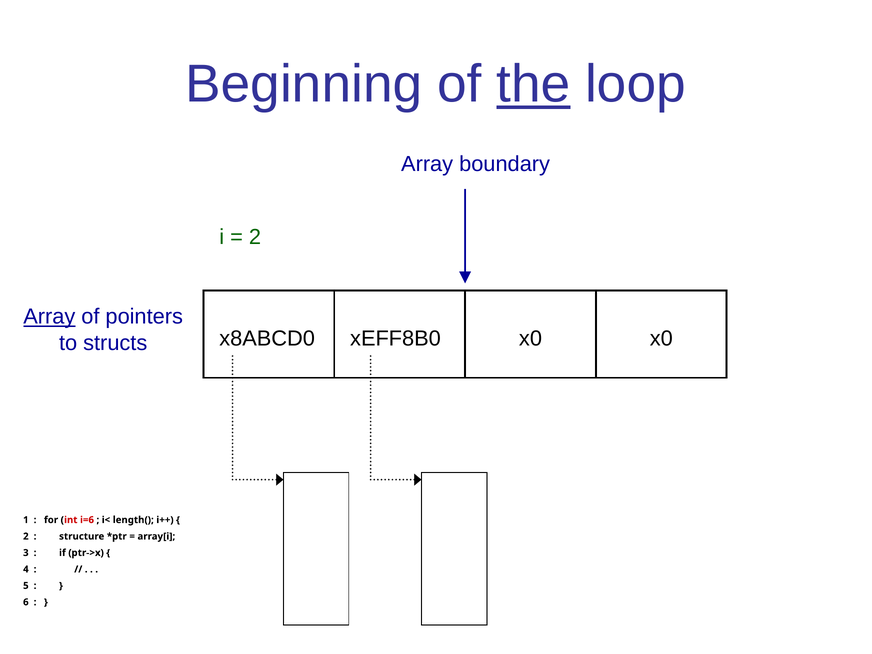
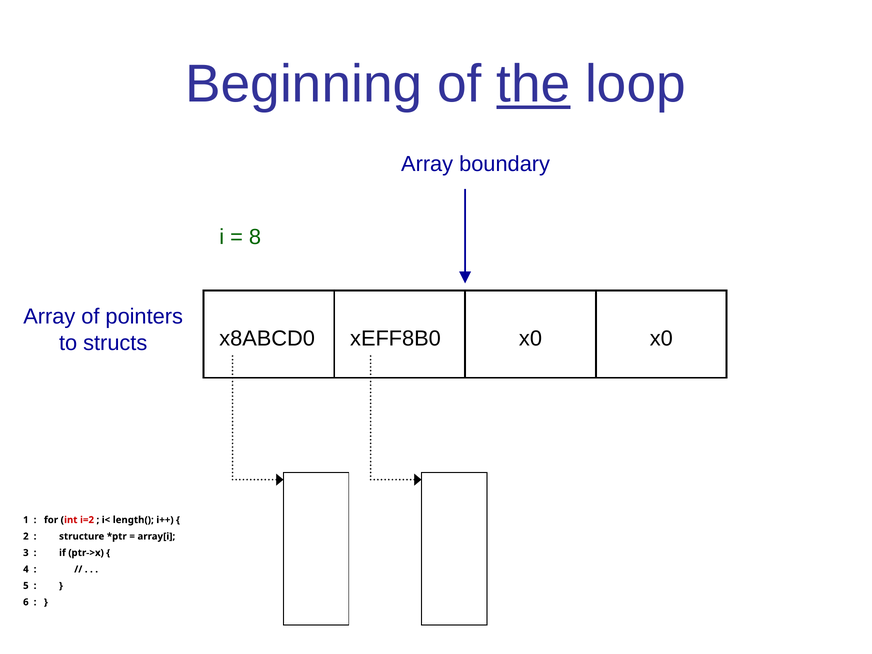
2 at (255, 237): 2 -> 8
Array at (49, 317) underline: present -> none
i=6: i=6 -> i=2
